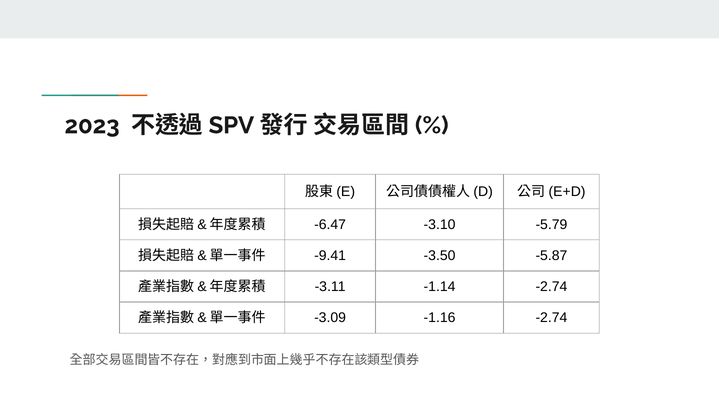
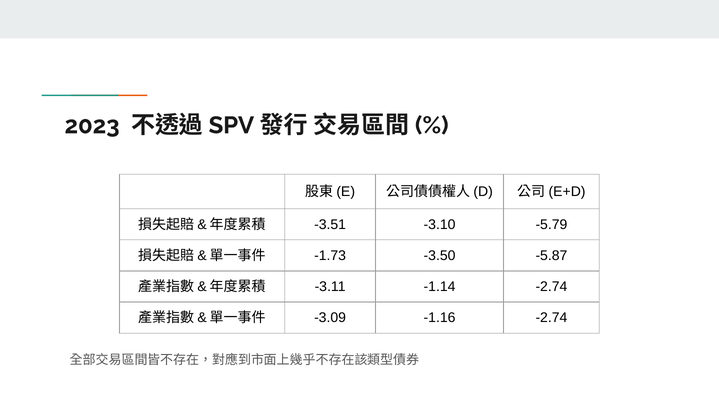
-6.47: -6.47 -> -3.51
-9.41: -9.41 -> -1.73
